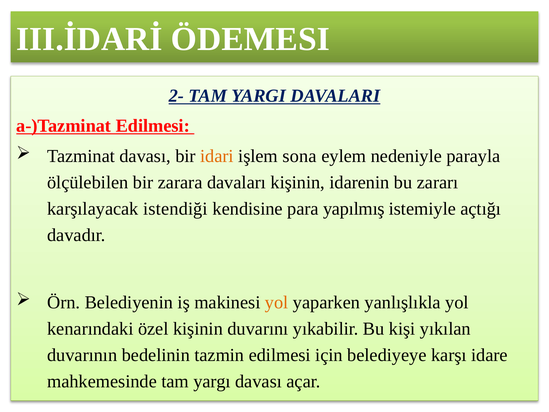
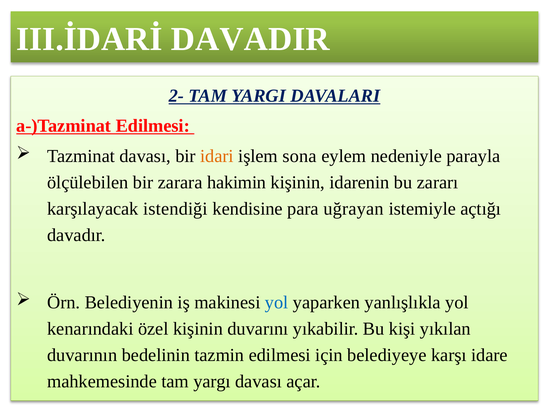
ÖDEMESI: ÖDEMESI -> DAVADIR
davaları: davaları -> hakimin
yapılmış: yapılmış -> uğrayan
yol at (277, 302) colour: orange -> blue
